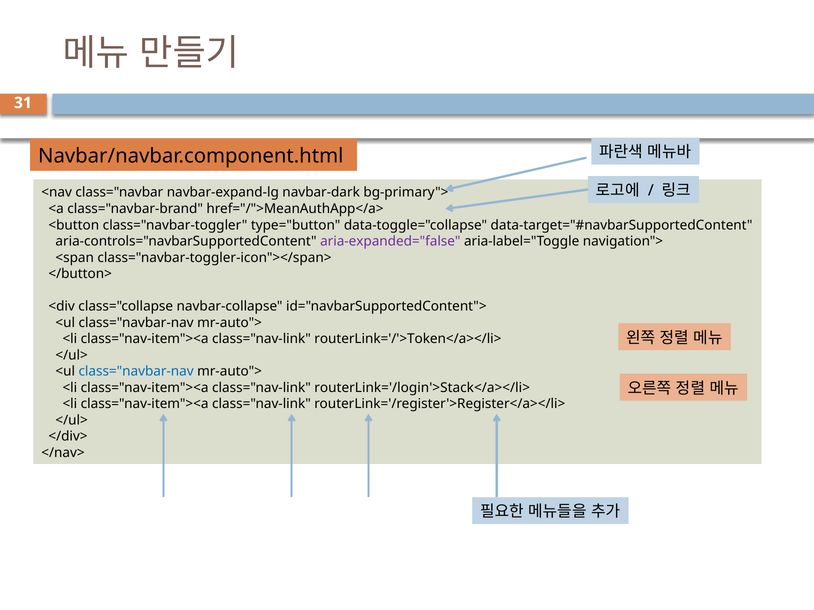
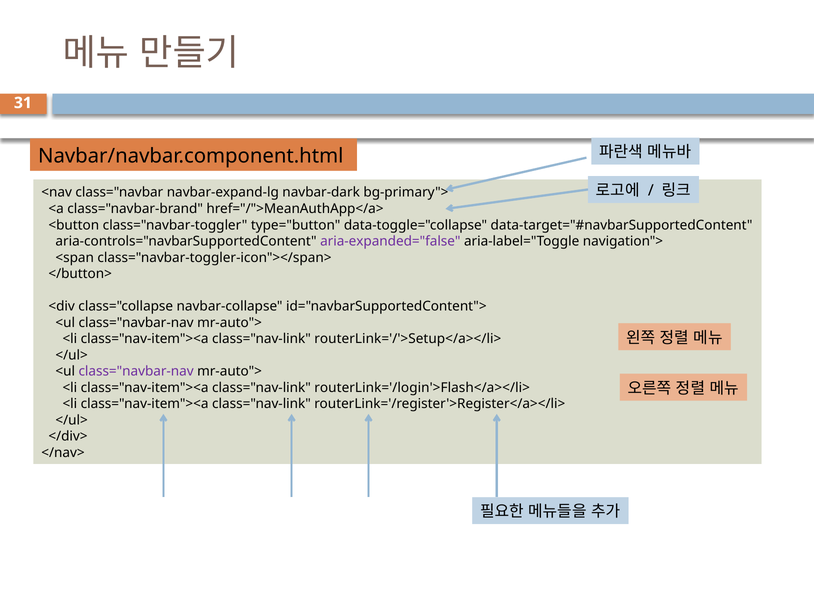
routerLink='/'>Token</a></li>: routerLink='/'>Token</a></li> -> routerLink='/'>Setup</a></li>
class="navbar-nav at (136, 372) colour: blue -> purple
routerLink='/login'>Stack</a></li>: routerLink='/login'>Stack</a></li> -> routerLink='/login'>Flash</a></li>
